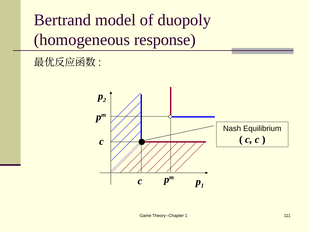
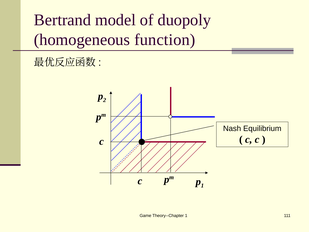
response: response -> function
